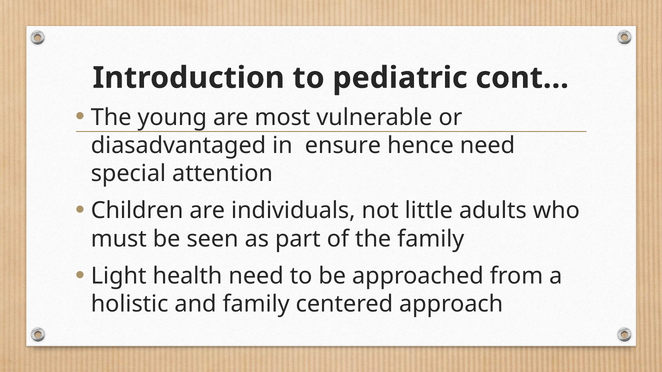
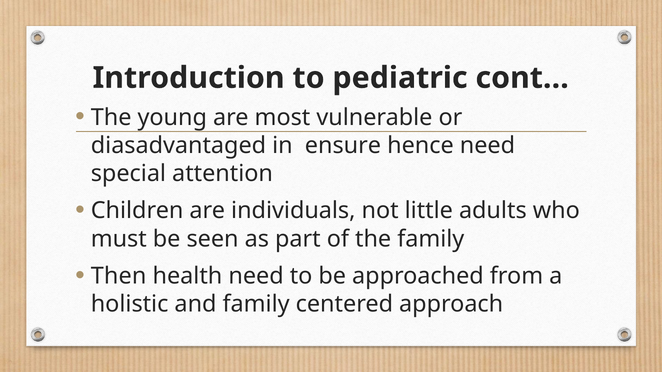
Light: Light -> Then
